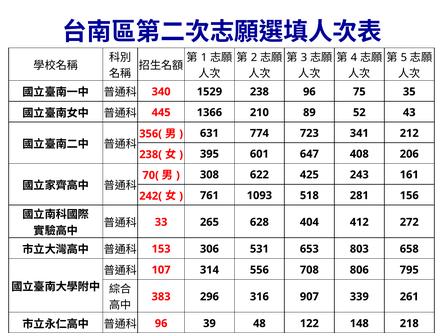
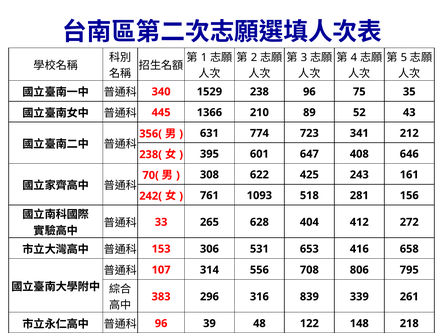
206: 206 -> 646
803: 803 -> 416
907: 907 -> 839
